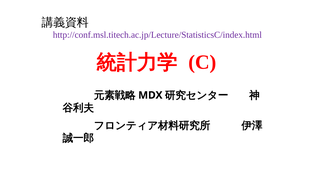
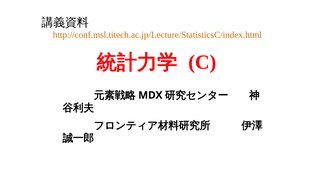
http://conf.msl.titech.ac.jp/Lecture/StatisticsC/index.html colour: purple -> orange
